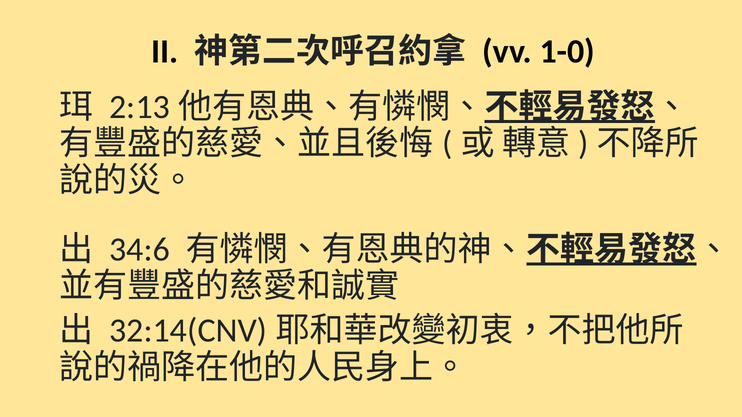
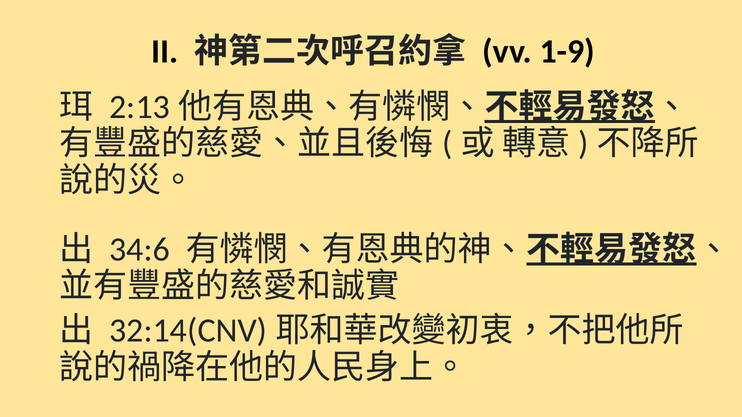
1-0: 1-0 -> 1-9
